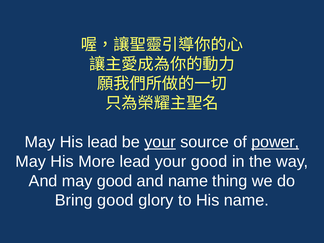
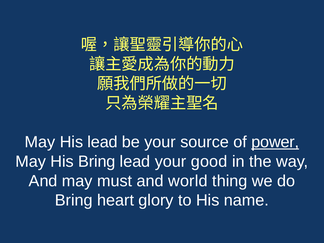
your at (160, 142) underline: present -> none
His More: More -> Bring
may good: good -> must
and name: name -> world
Bring good: good -> heart
